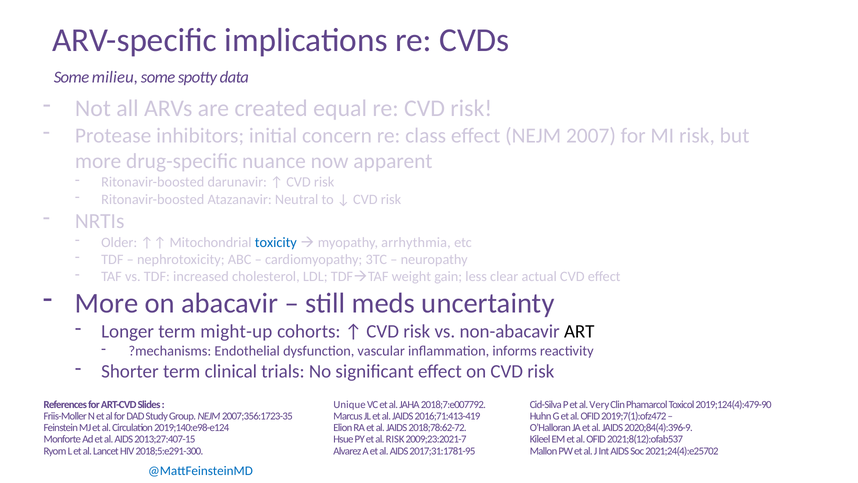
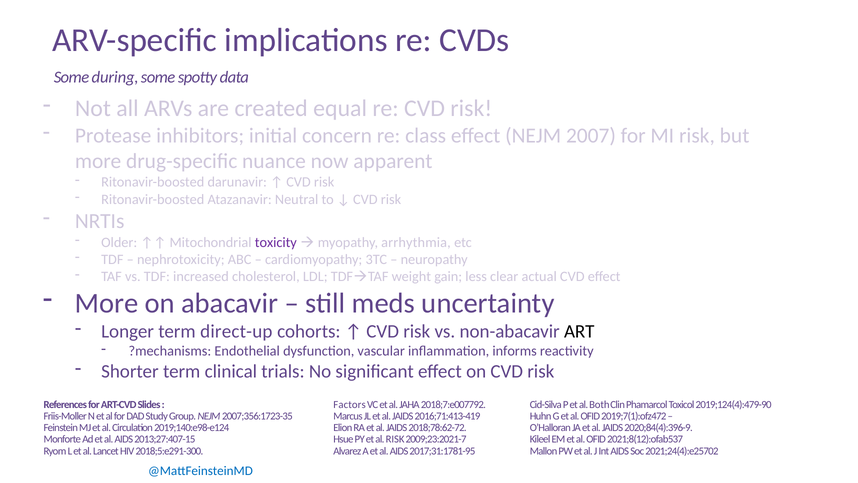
milieu: milieu -> during
toxicity colour: blue -> purple
might-up: might-up -> direct-up
Unique: Unique -> Factors
Very: Very -> Both
